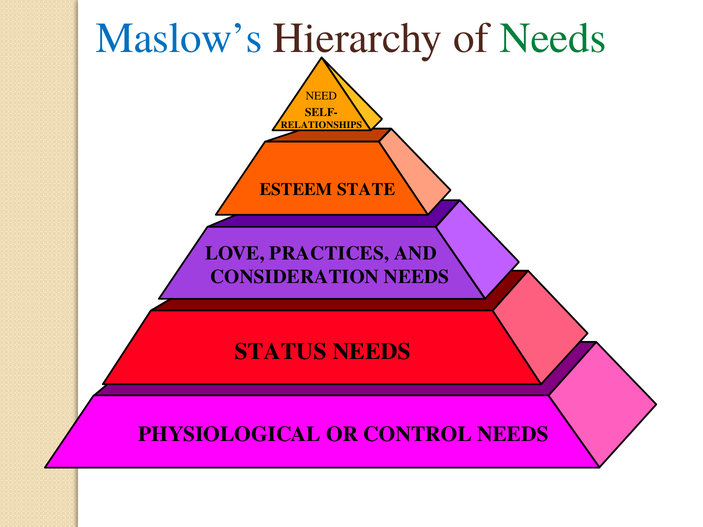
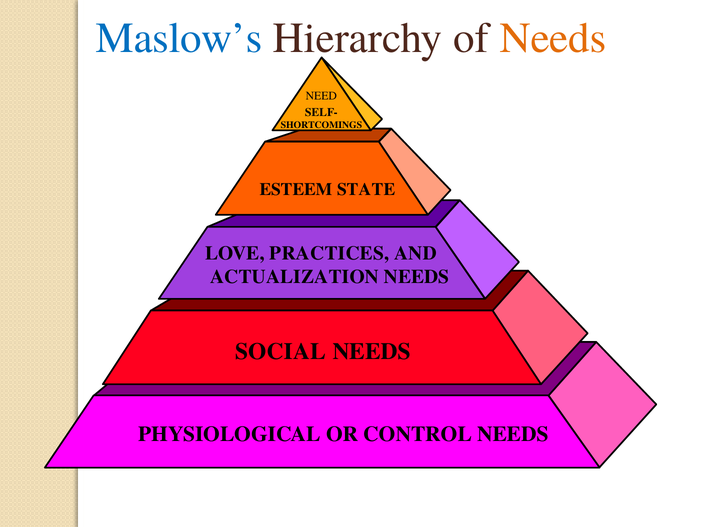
Needs at (553, 38) colour: green -> orange
RELATIONSHIPS: RELATIONSHIPS -> SHORTCOMINGS
CONSIDERATION: CONSIDERATION -> ACTUALIZATION
STATUS: STATUS -> SOCIAL
